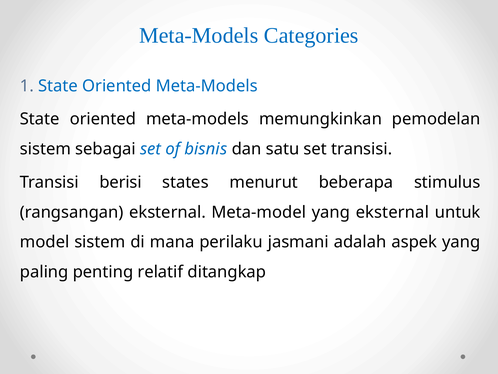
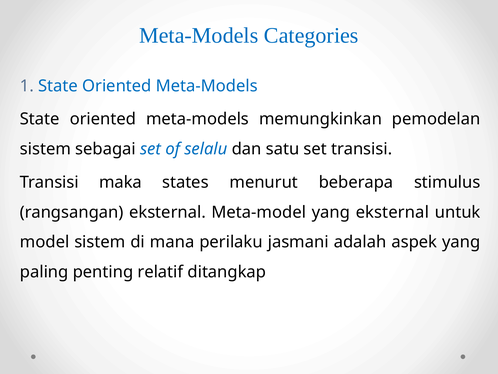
bisnis: bisnis -> selalu
berisi: berisi -> maka
